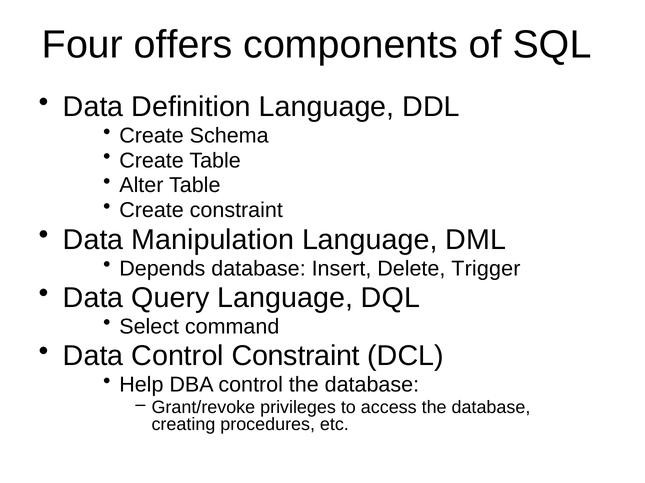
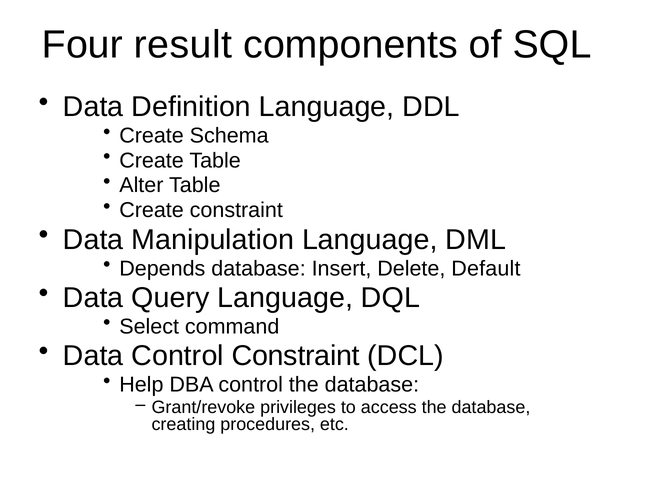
offers: offers -> result
Trigger: Trigger -> Default
